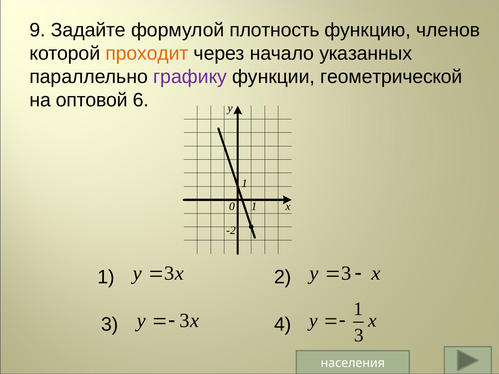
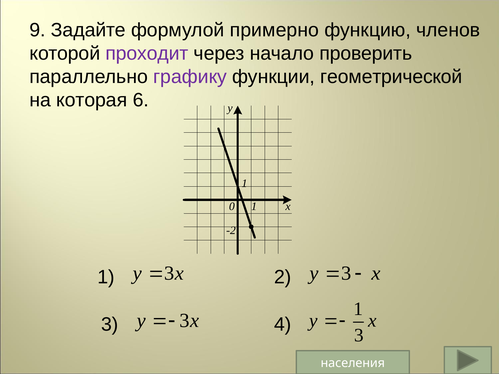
плотность: плотность -> примерно
проходит colour: orange -> purple
указанных: указанных -> проверить
оптовой: оптовой -> которая
